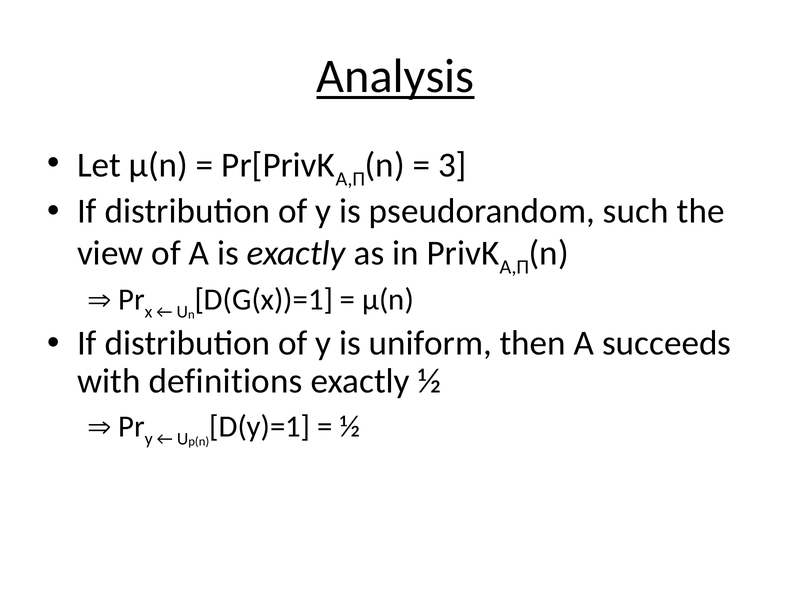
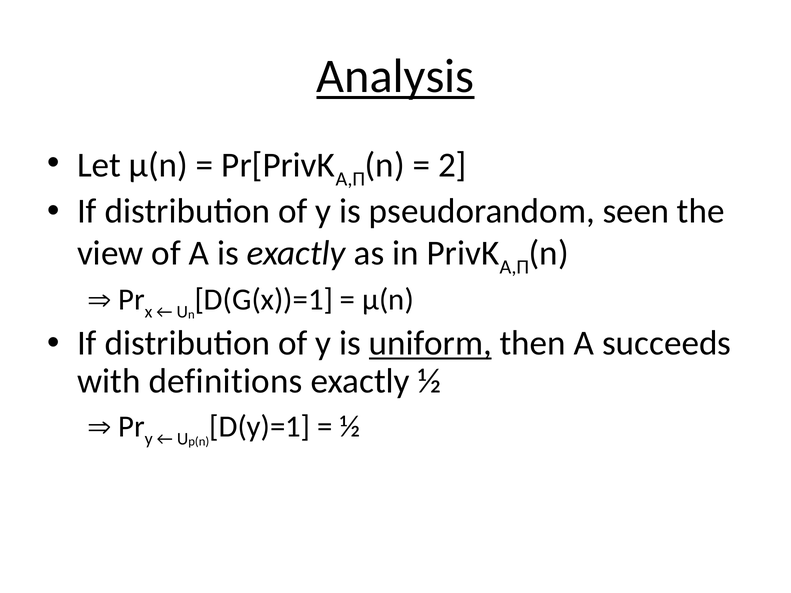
3: 3 -> 2
such: such -> seen
uniform underline: none -> present
